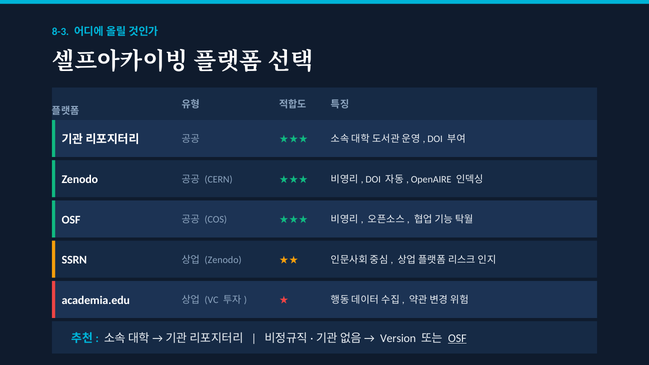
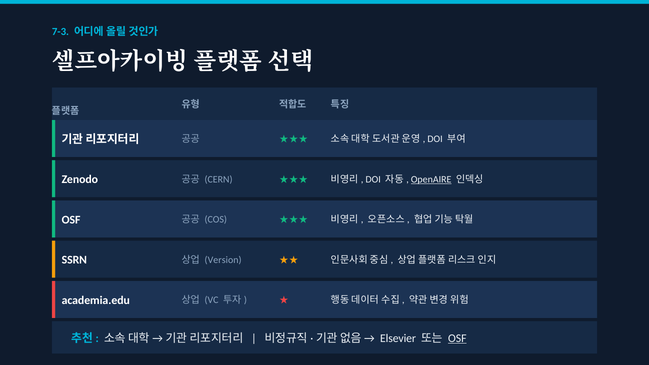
8-3: 8-3 -> 7-3
OpenAIRE underline: none -> present
Zenodo at (223, 260): Zenodo -> Version
Version: Version -> Elsevier
